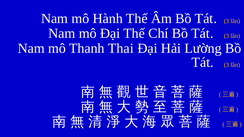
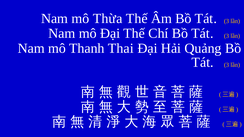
Hành: Hành -> Thừa
Lường: Lường -> Quảng
